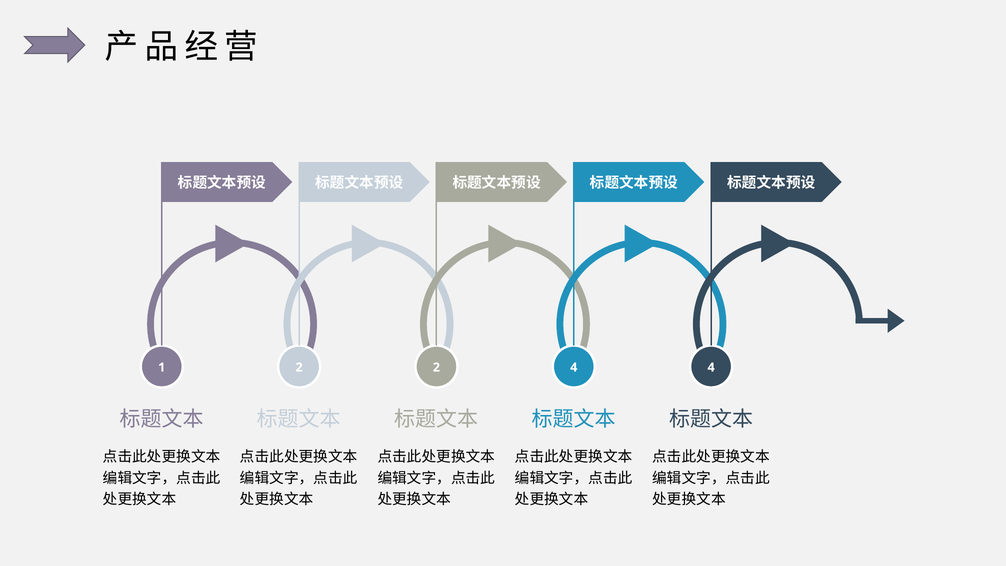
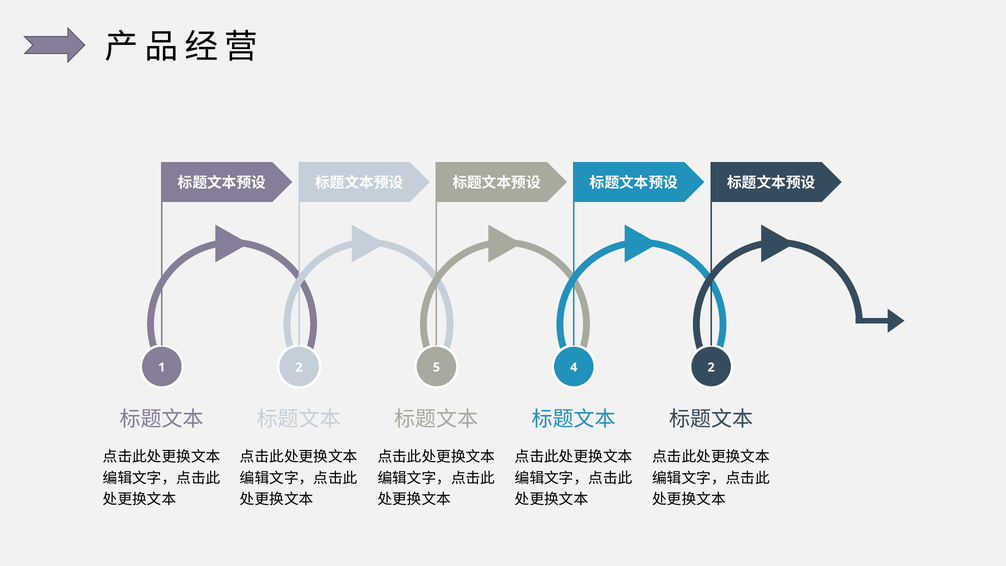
2 2: 2 -> 5
4 4: 4 -> 2
